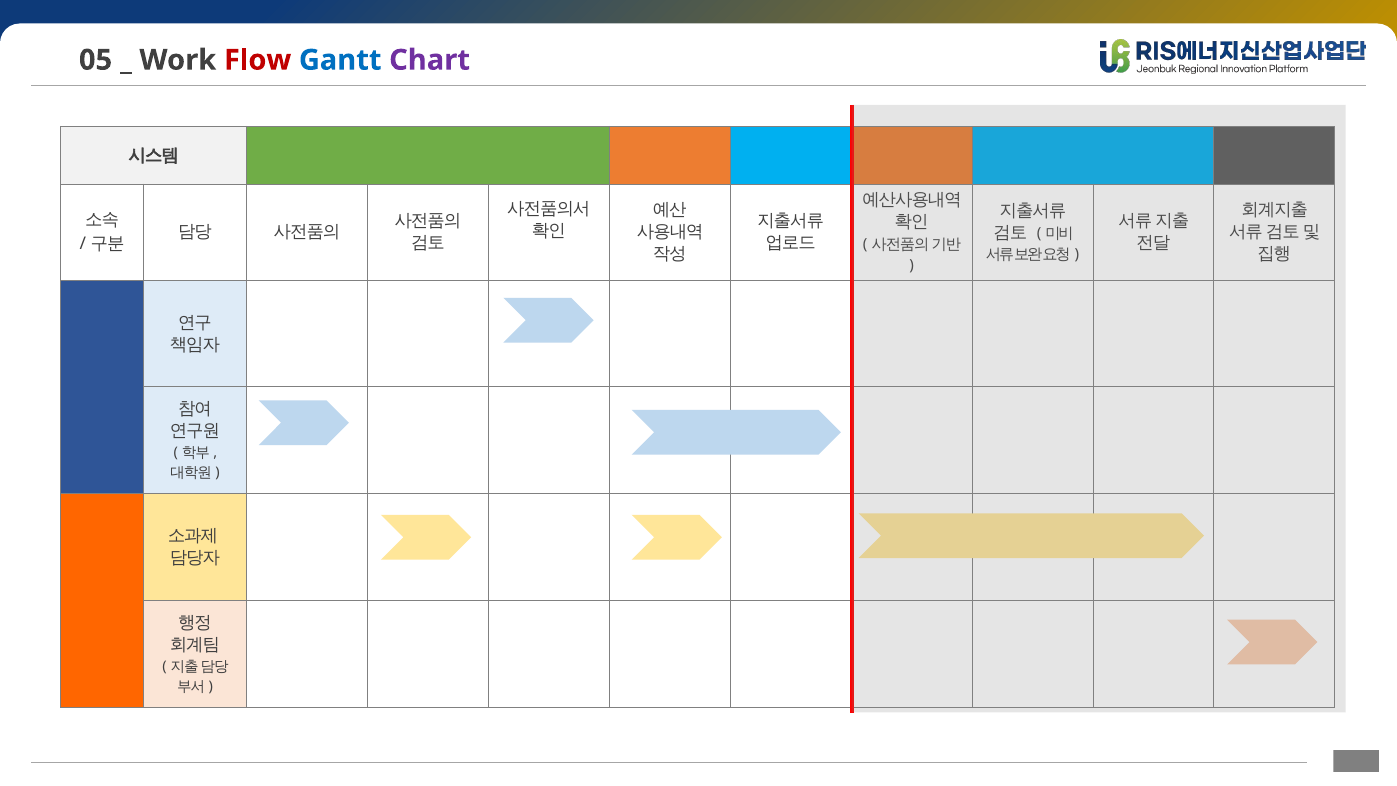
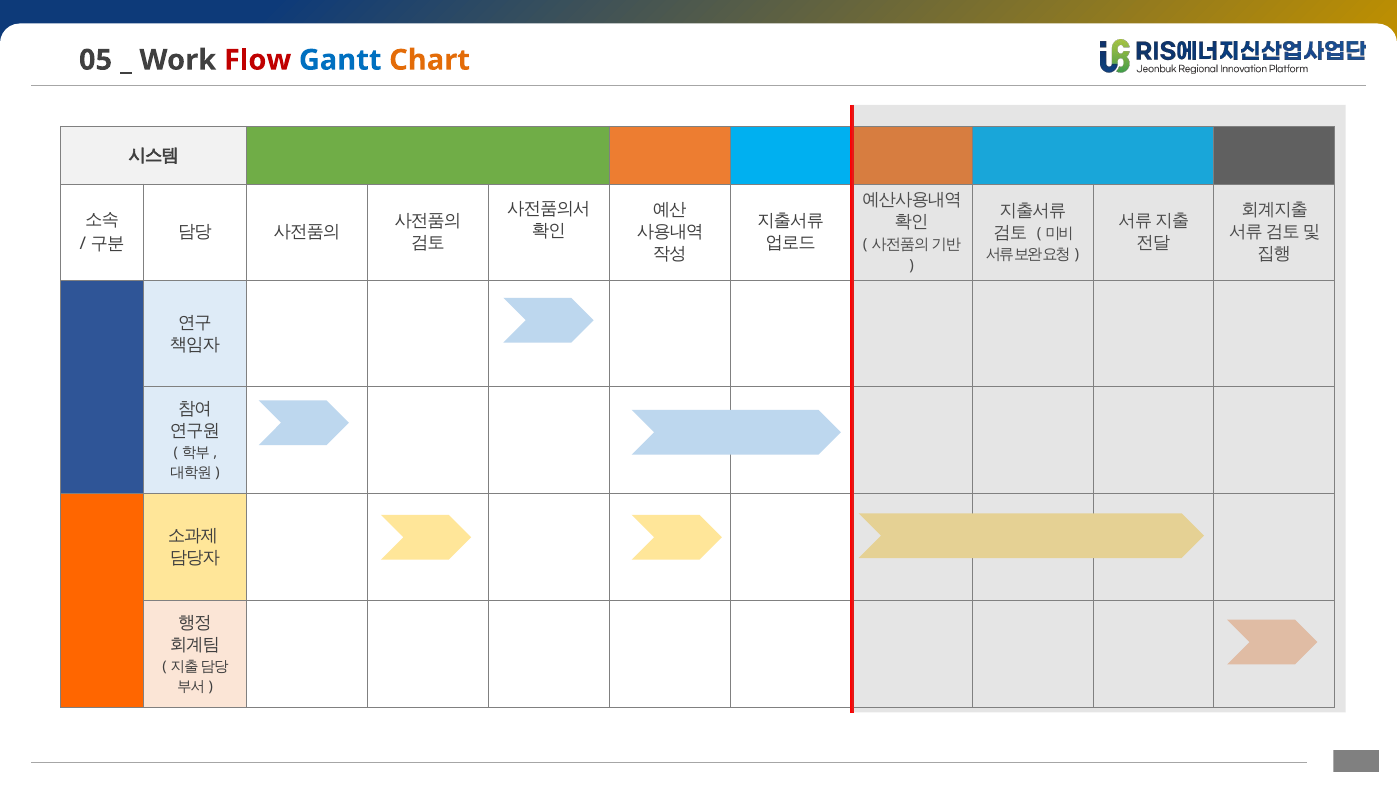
Chart colour: purple -> orange
